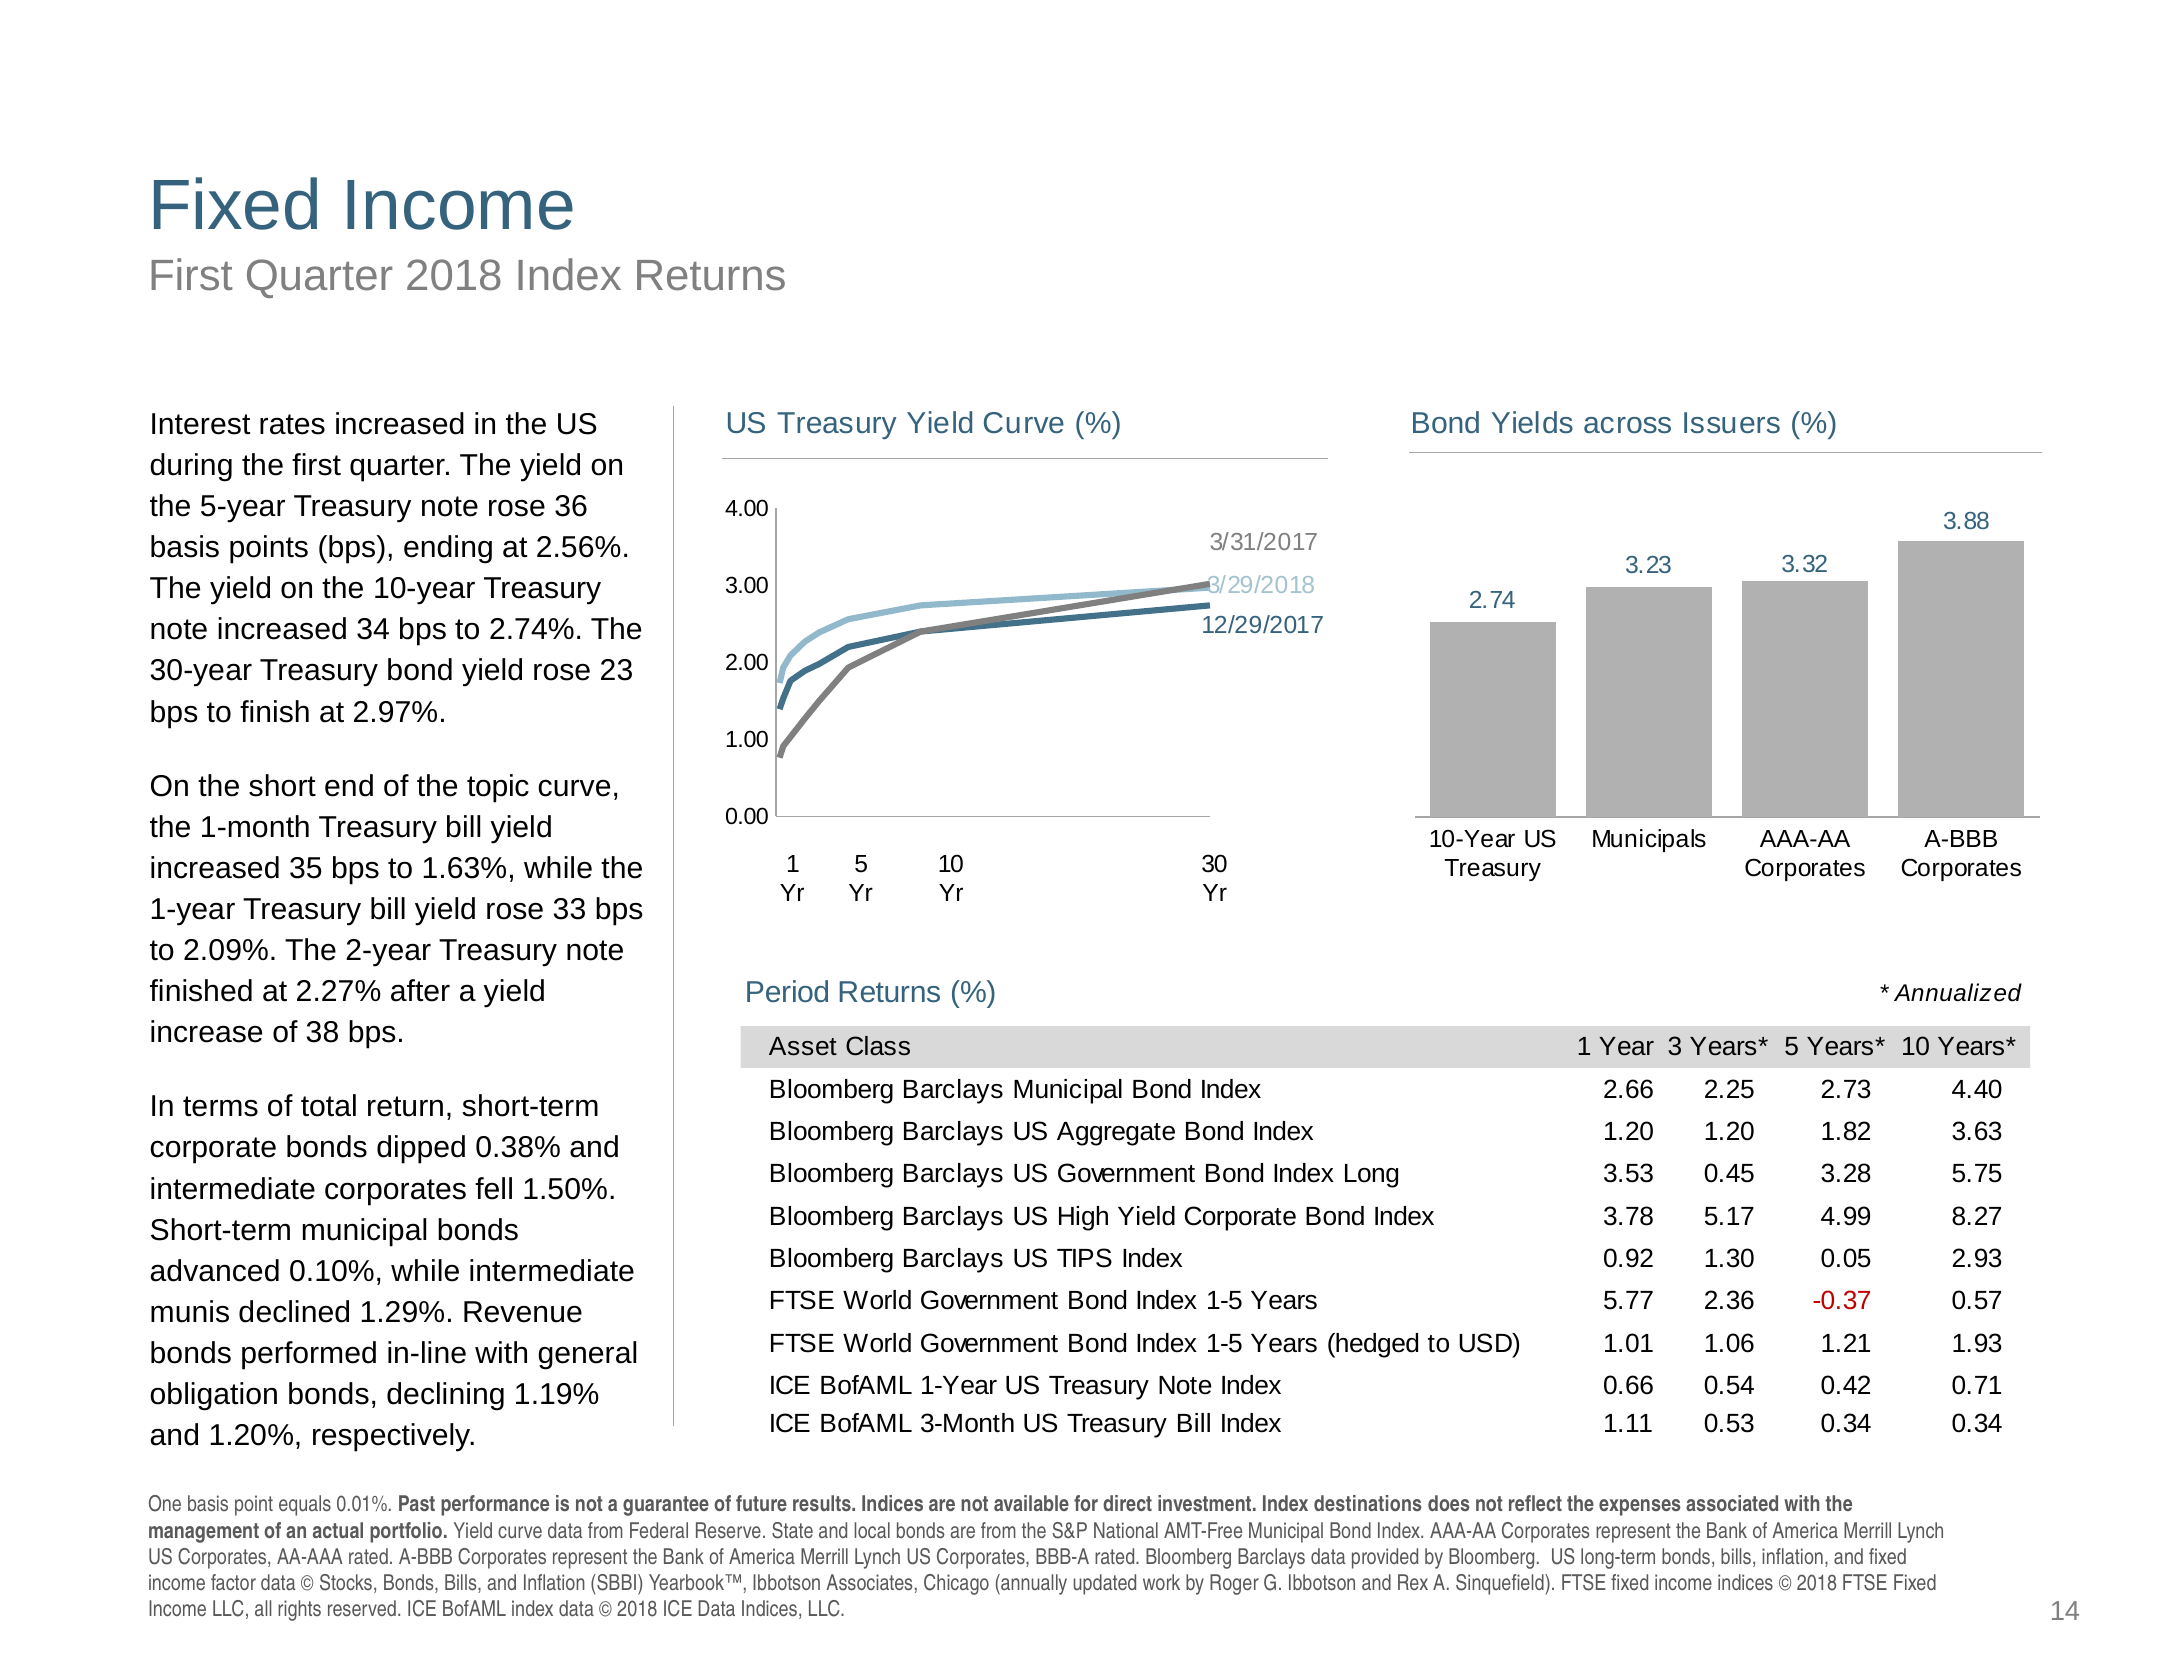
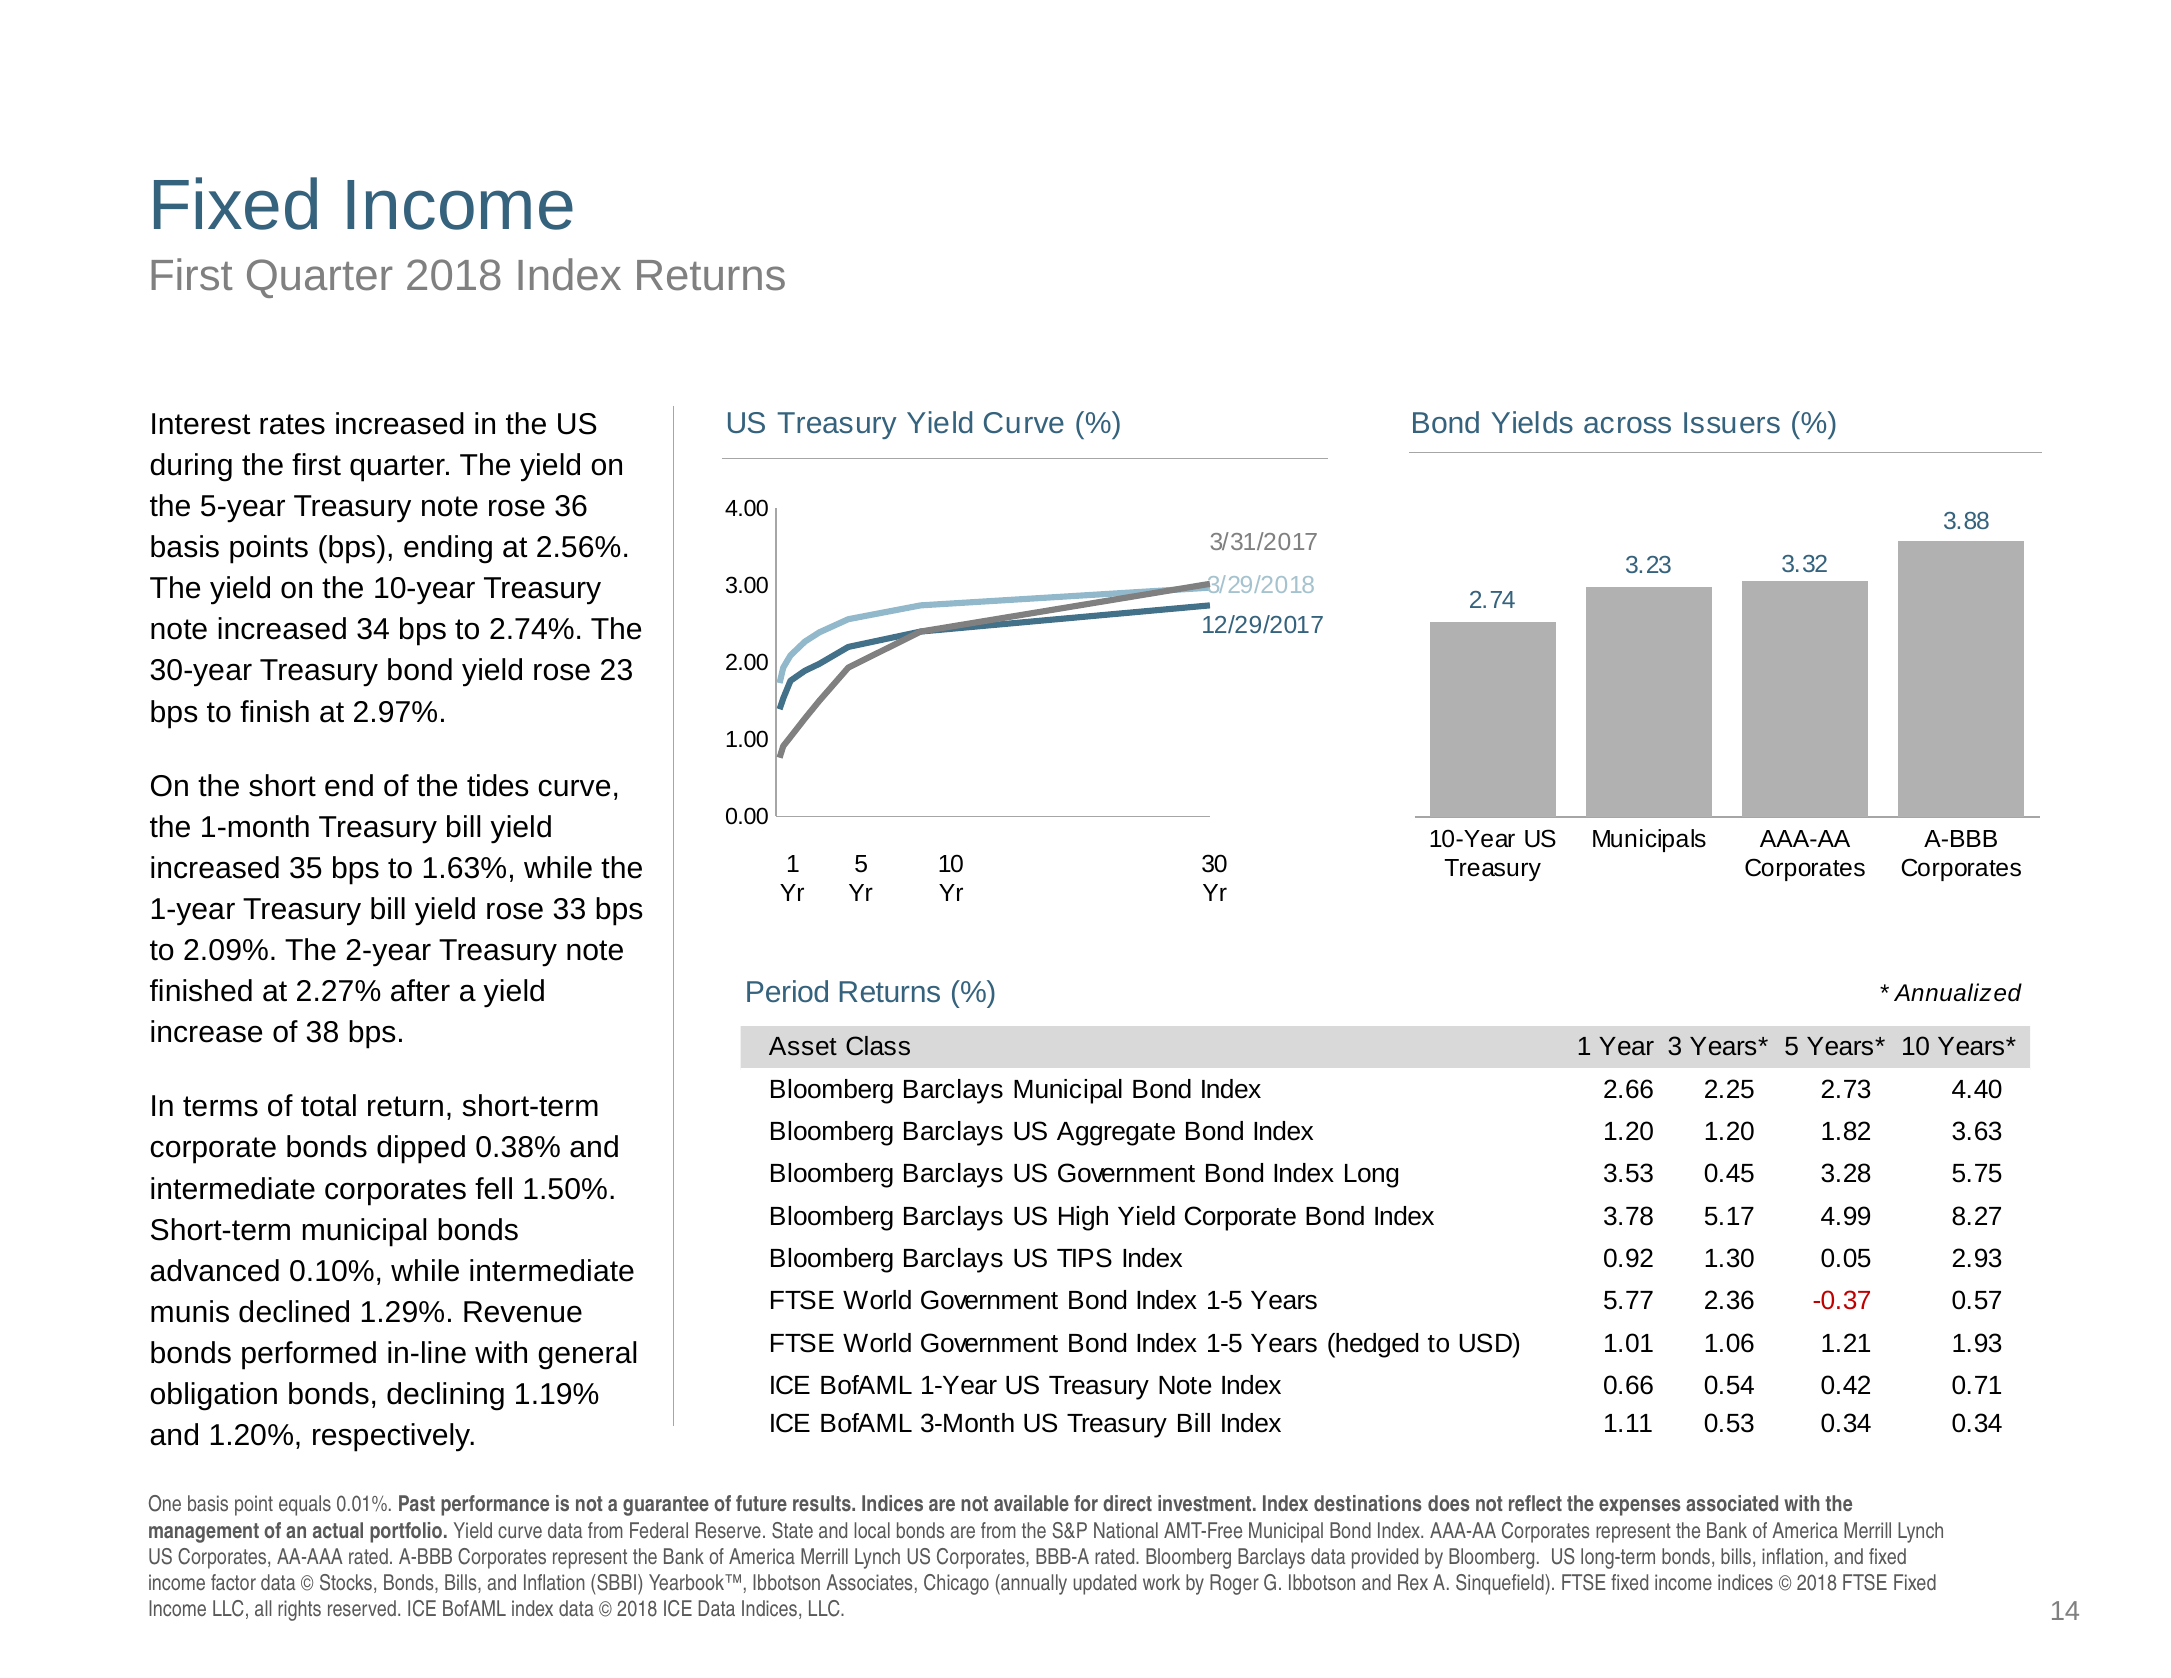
topic: topic -> tides
